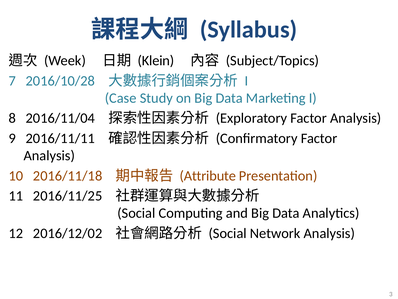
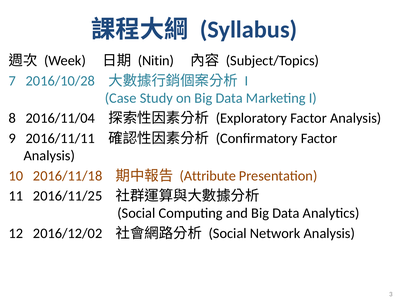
Klein: Klein -> Nitin
